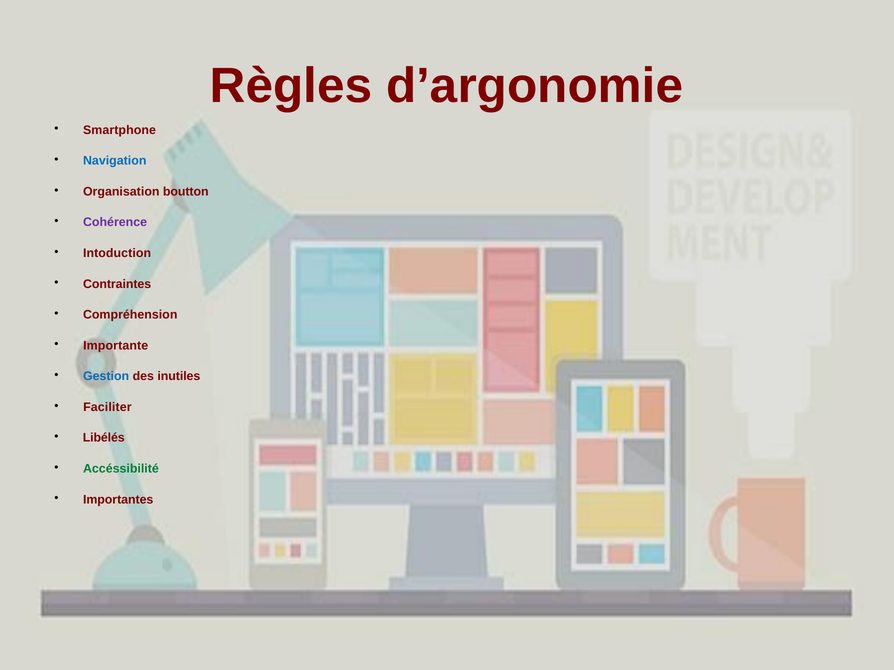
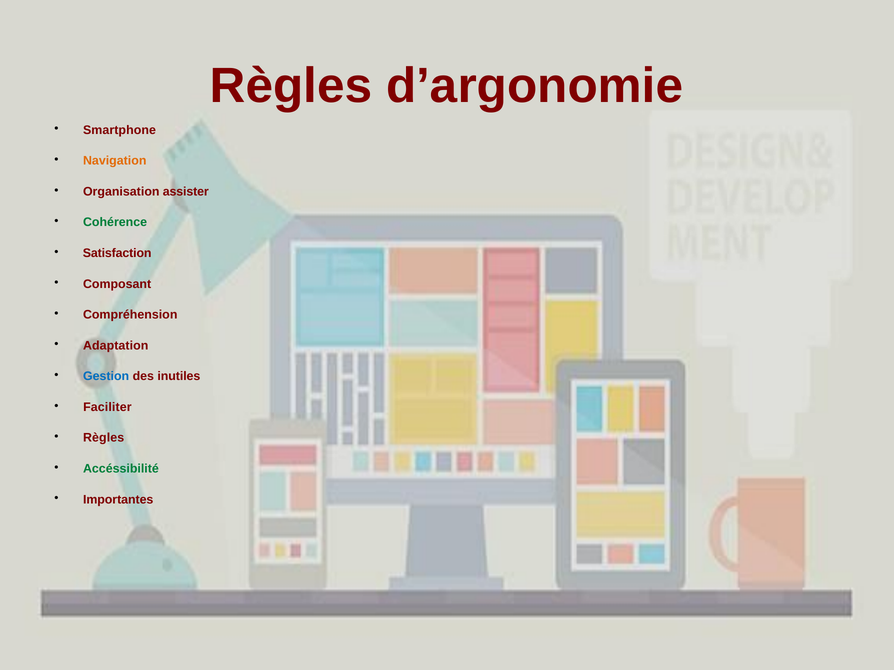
Navigation colour: blue -> orange
boutton: boutton -> assister
Cohérence colour: purple -> green
Intoduction: Intoduction -> Satisfaction
Contraintes: Contraintes -> Composant
Importante: Importante -> Adaptation
Libélés at (104, 438): Libélés -> Règles
